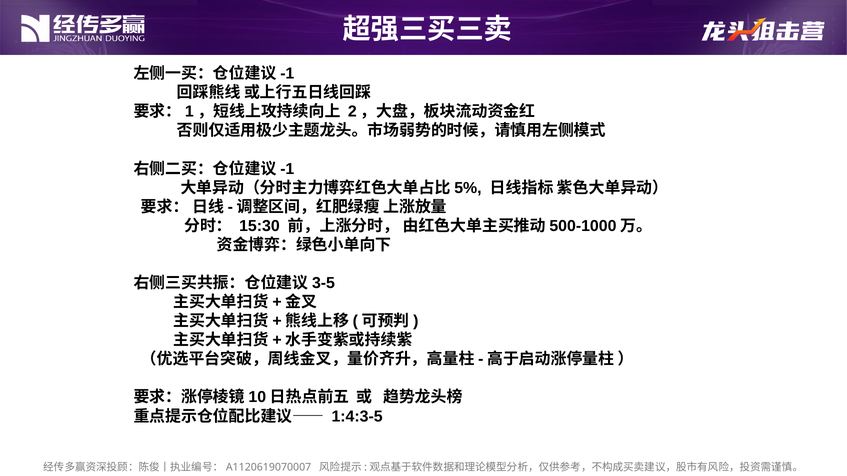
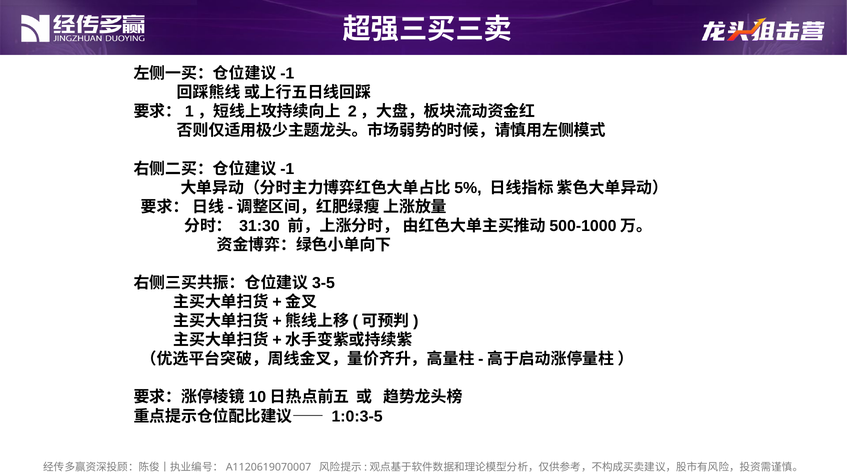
15:30: 15:30 -> 31:30
1:4:3-5: 1:4:3-5 -> 1:0:3-5
